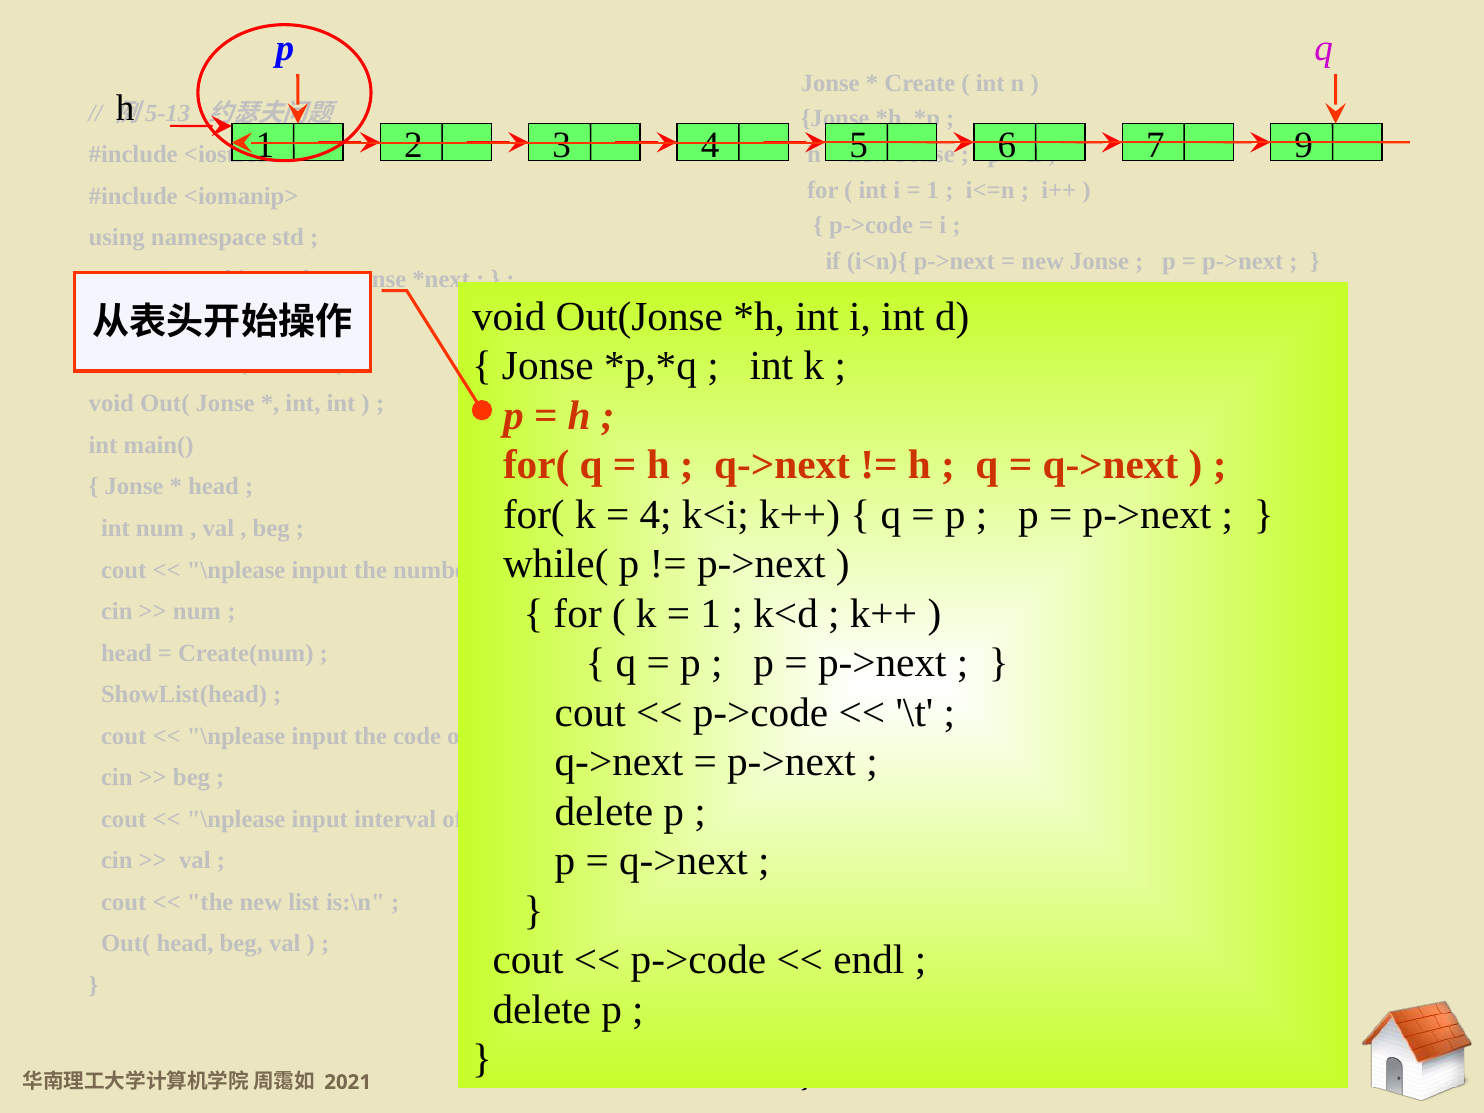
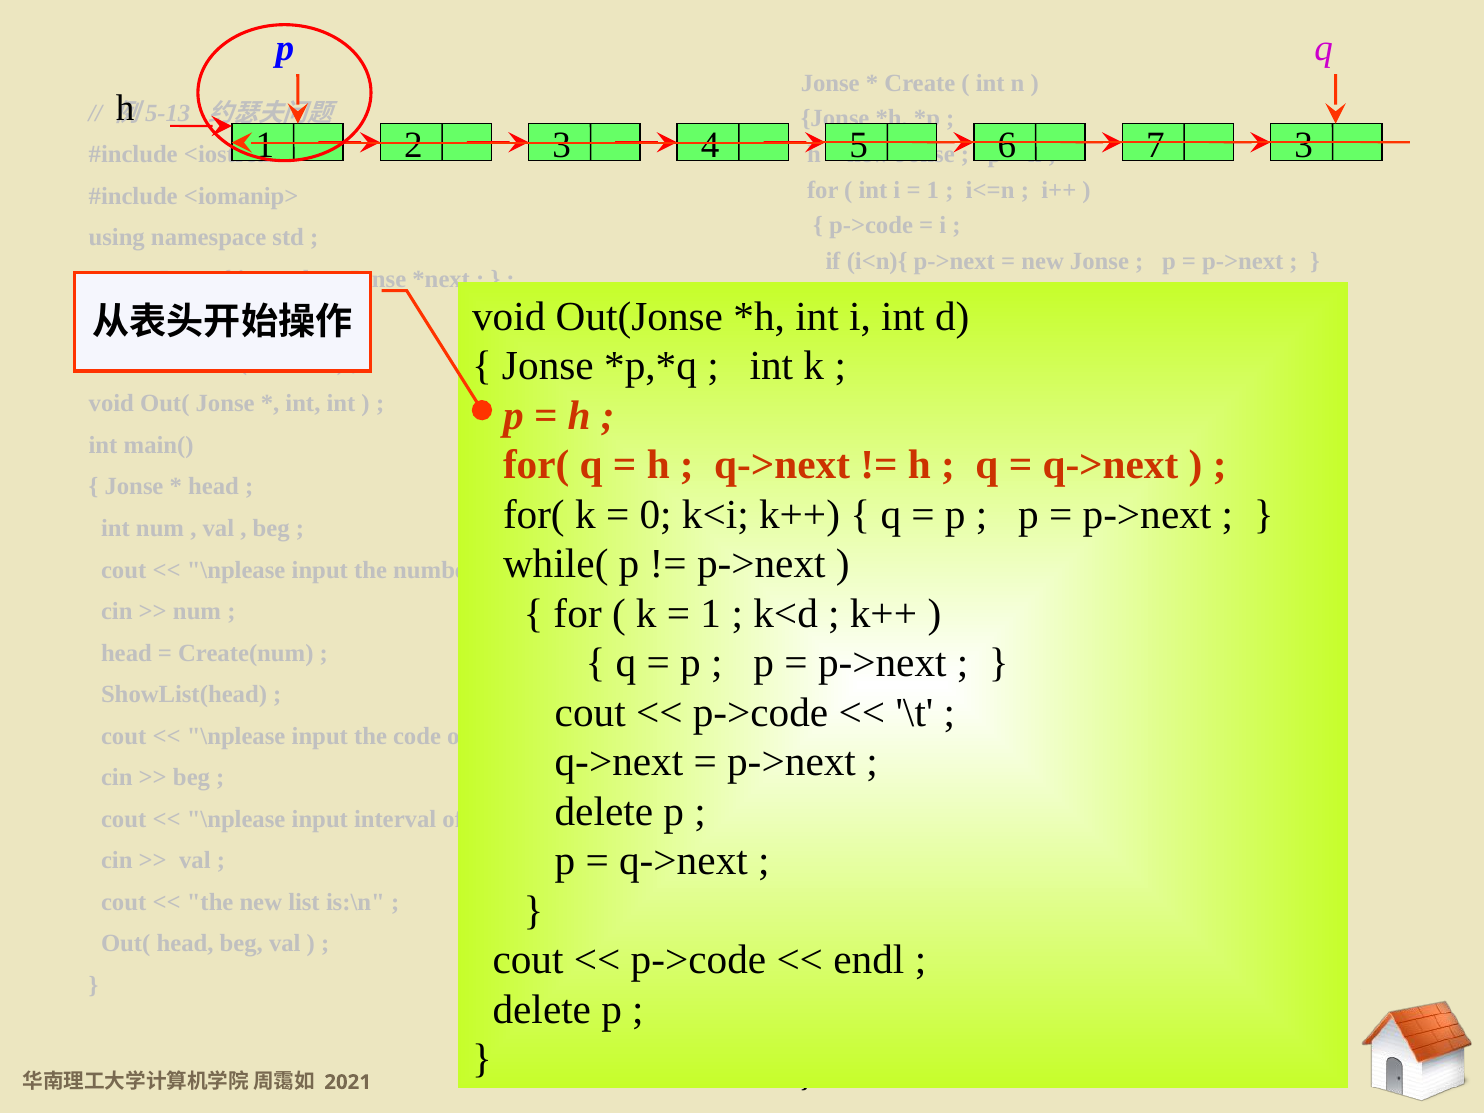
7 9: 9 -> 3
4 at (656, 515): 4 -> 0
